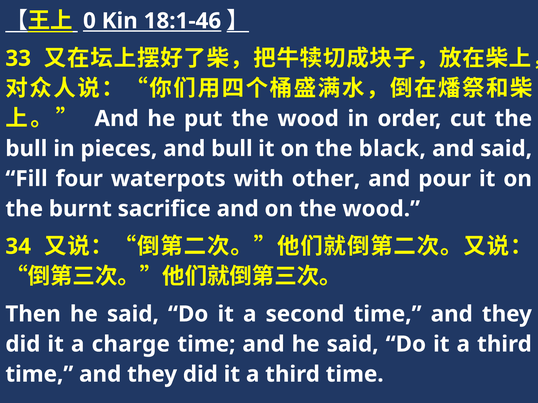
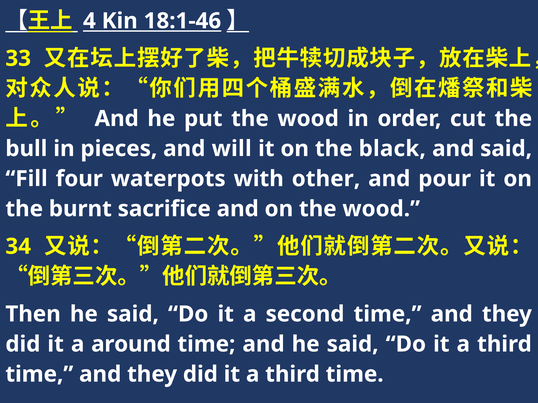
0: 0 -> 4
and bull: bull -> will
charge: charge -> around
